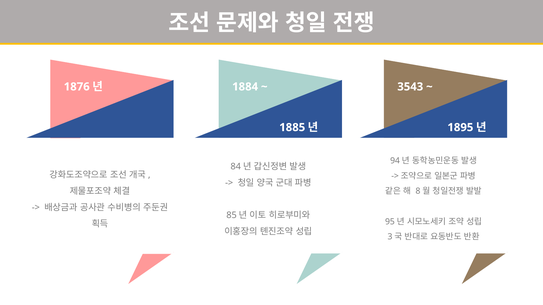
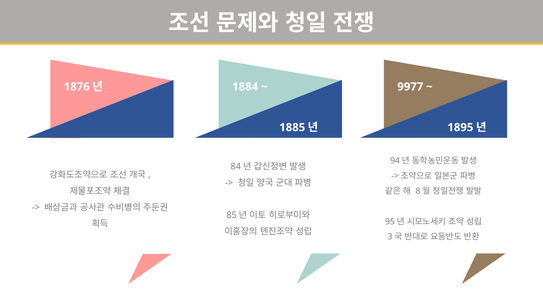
3543: 3543 -> 9977
